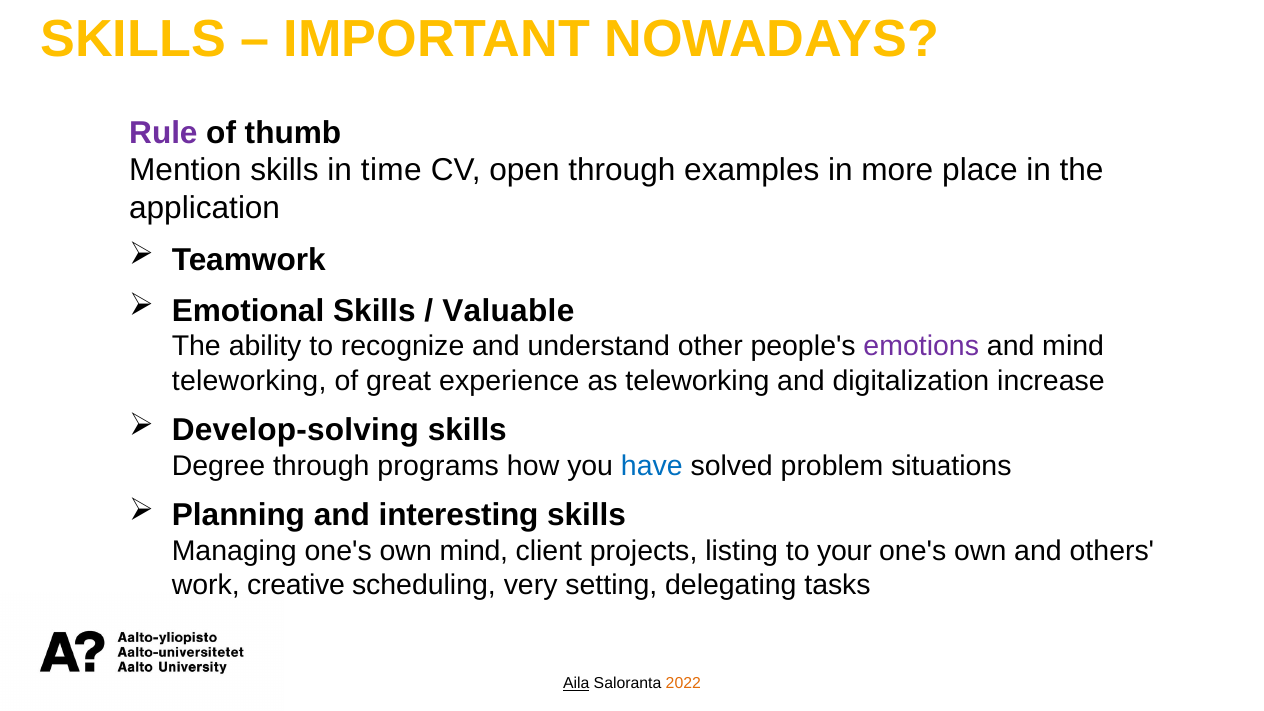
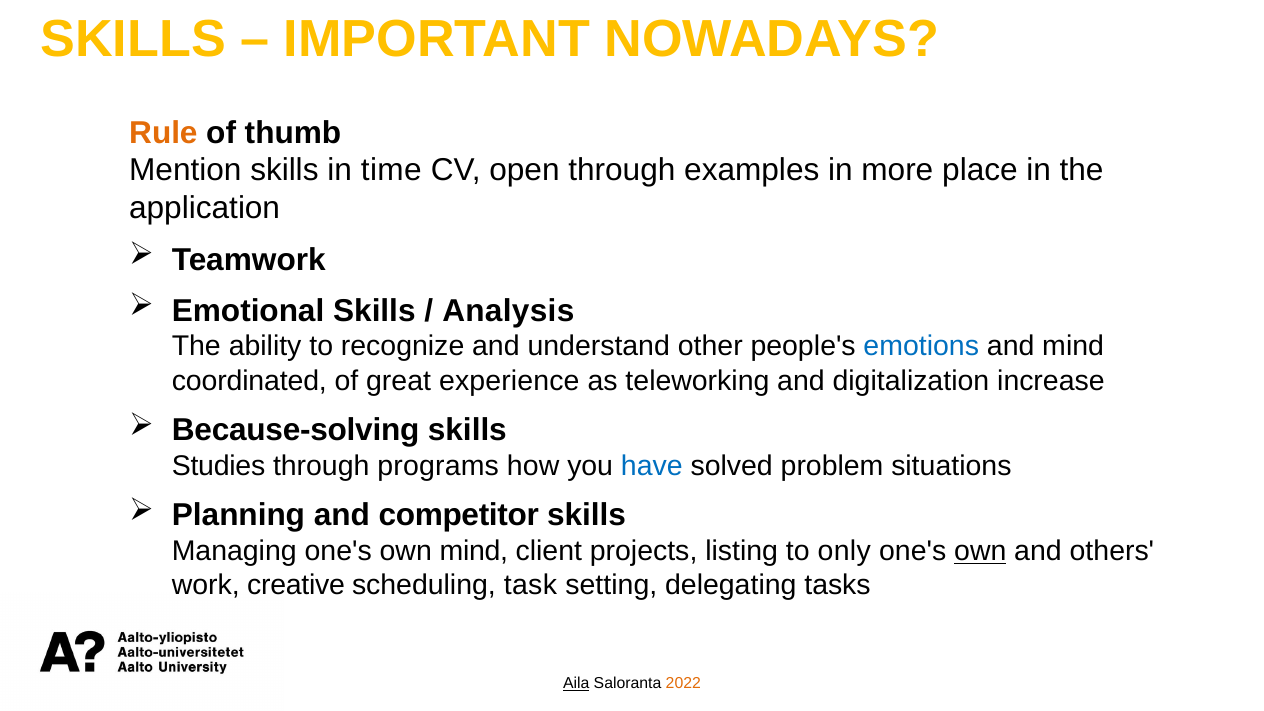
Rule colour: purple -> orange
Valuable: Valuable -> Analysis
emotions colour: purple -> blue
teleworking at (249, 381): teleworking -> coordinated
Develop-solving: Develop-solving -> Because-solving
Degree: Degree -> Studies
interesting: interesting -> competitor
your: your -> only
own at (980, 551) underline: none -> present
very: very -> task
